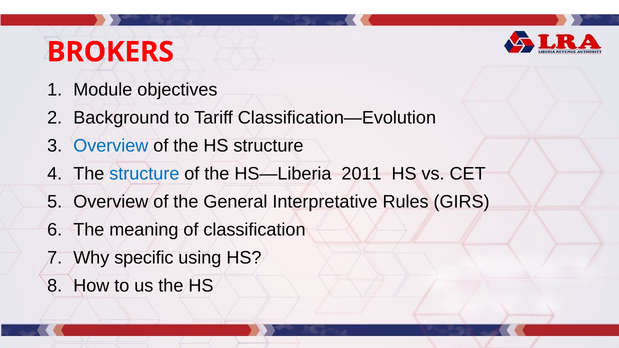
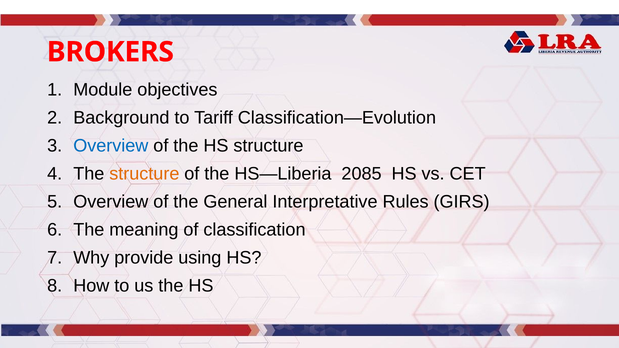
structure at (144, 174) colour: blue -> orange
2011: 2011 -> 2085
specific: specific -> provide
